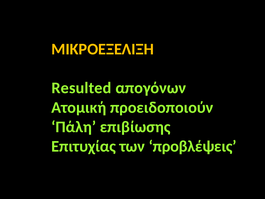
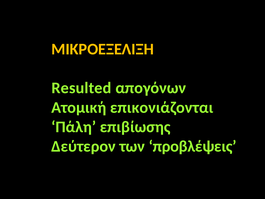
προειδοποιούν: προειδοποιούν -> επικονιάζονται
Επιτυχίας: Επιτυχίας -> Δεύτερον
